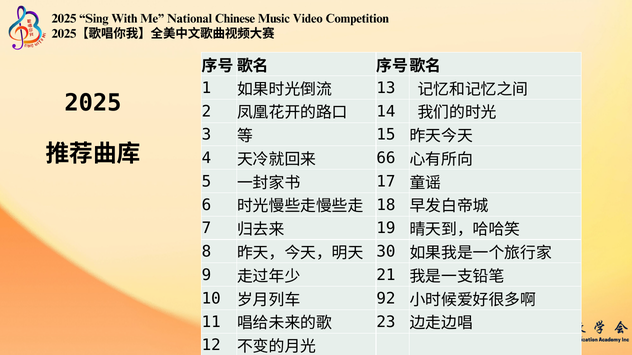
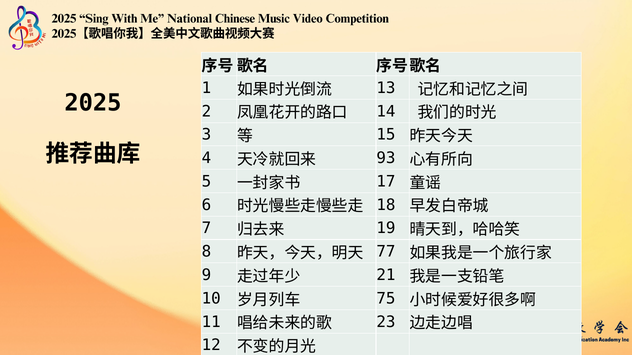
66: 66 -> 93
30: 30 -> 77
92: 92 -> 75
